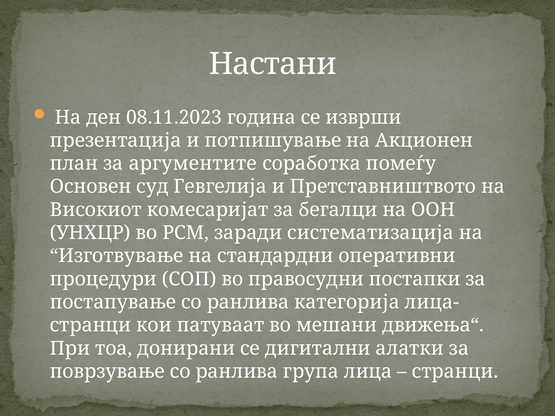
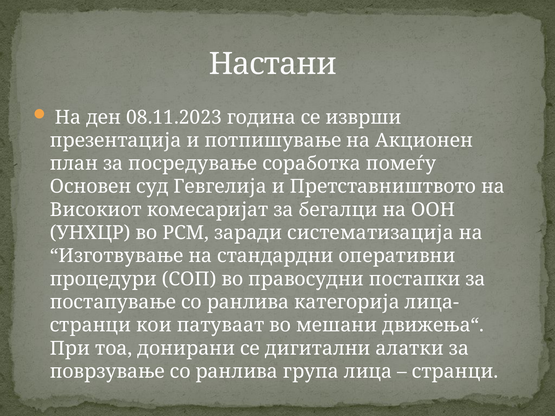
аргументите: аргументите -> посредување
